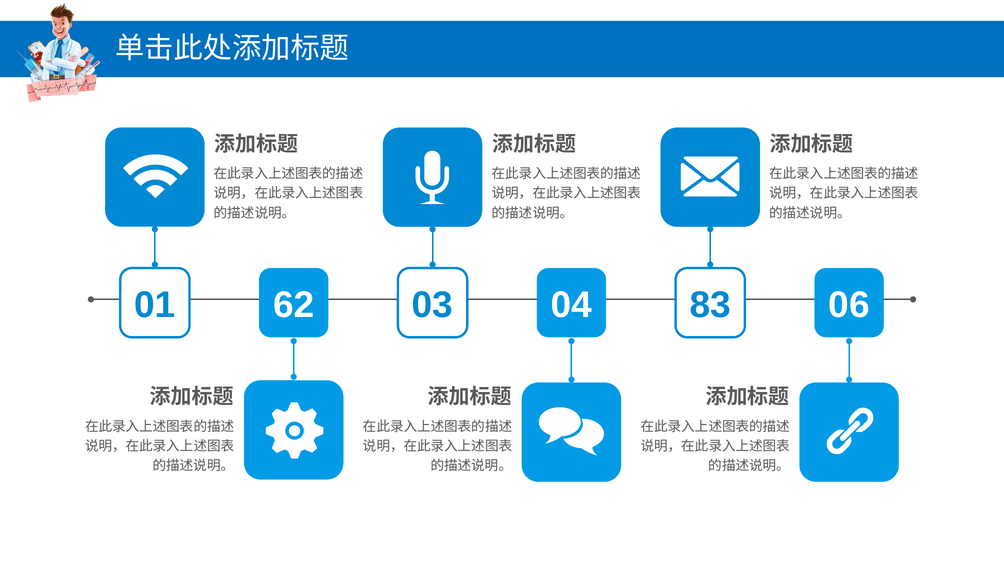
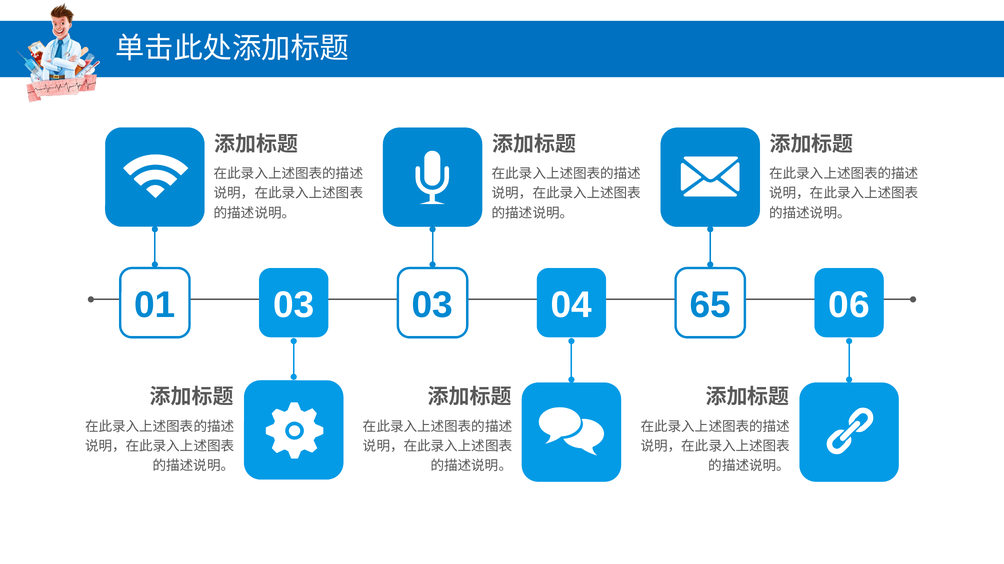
01 62: 62 -> 03
83: 83 -> 65
